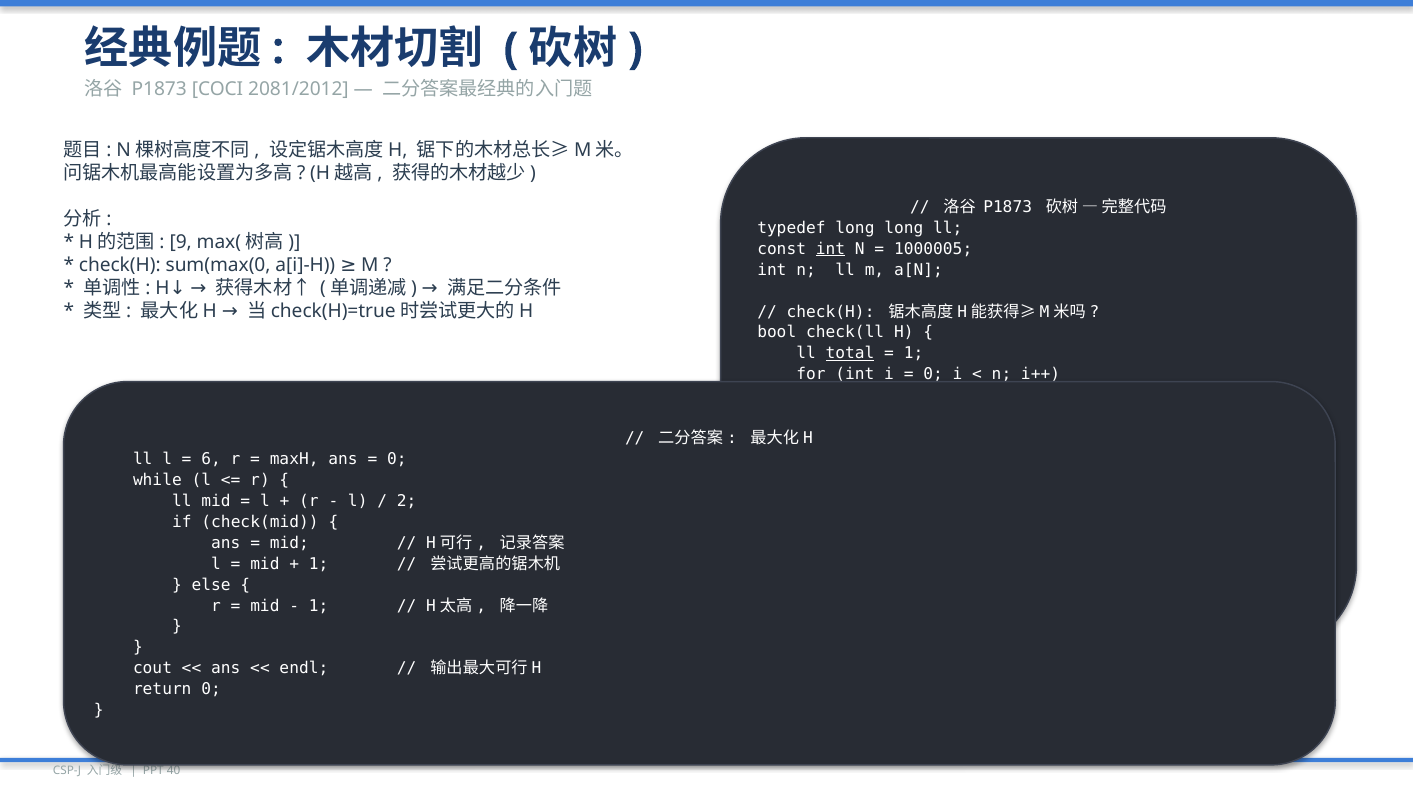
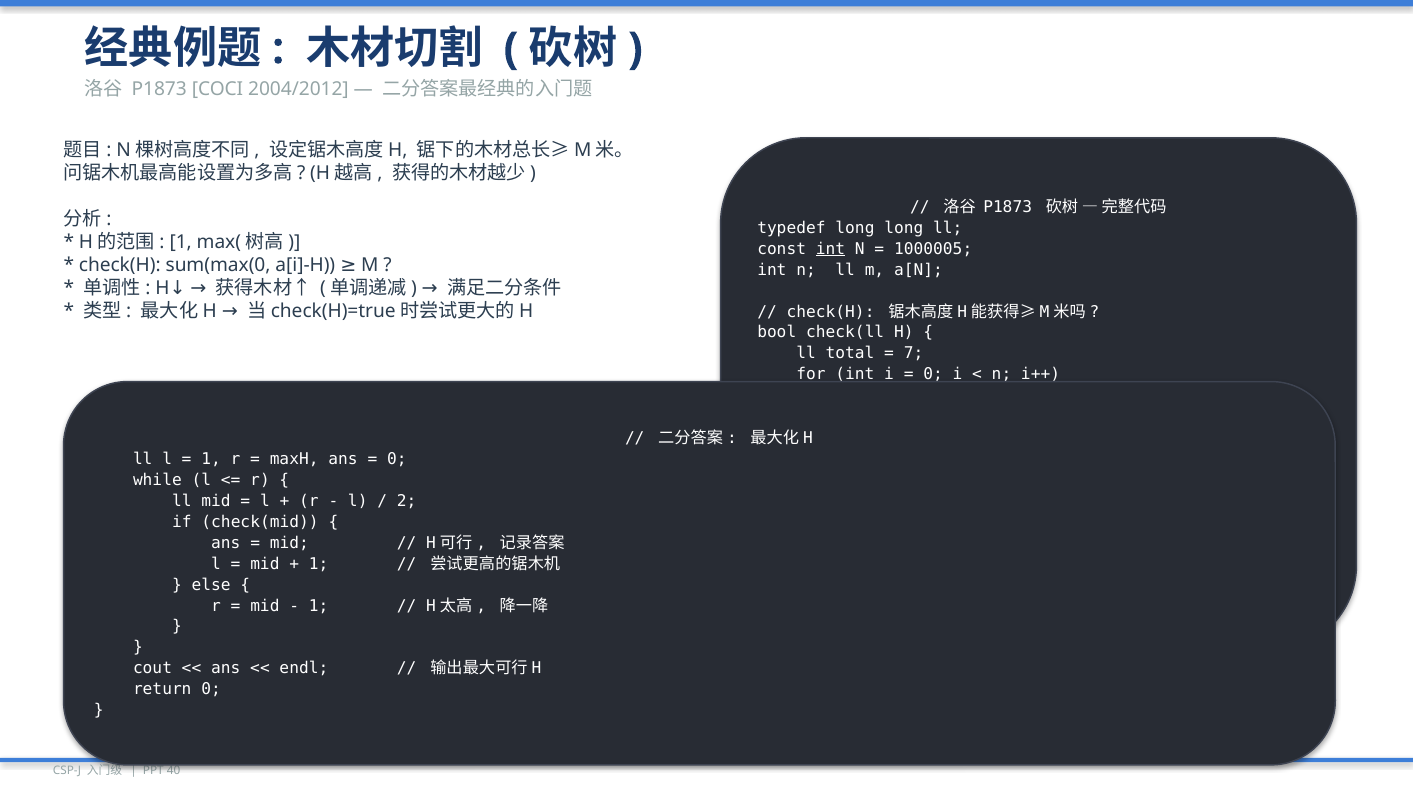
2081/2012: 2081/2012 -> 2004/2012
9 at (181, 243): 9 -> 1
total at (850, 353) underline: present -> none
1 at (914, 353): 1 -> 7
6 at (211, 459): 6 -> 1
